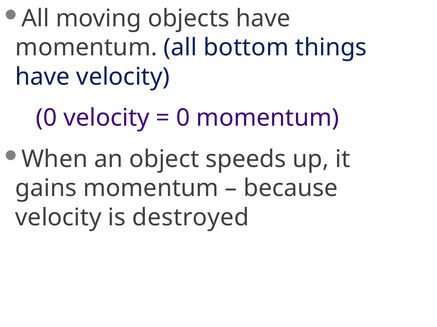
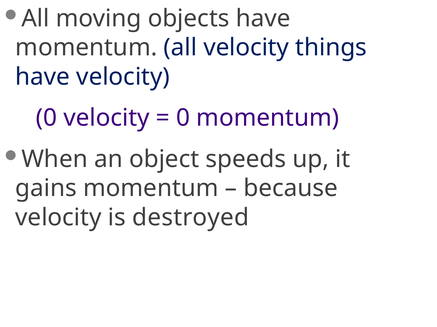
all bottom: bottom -> velocity
